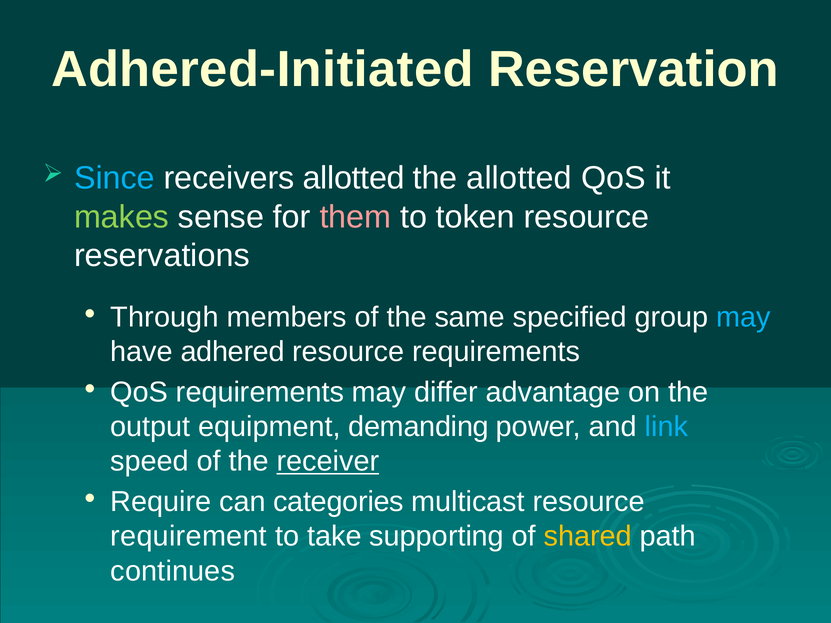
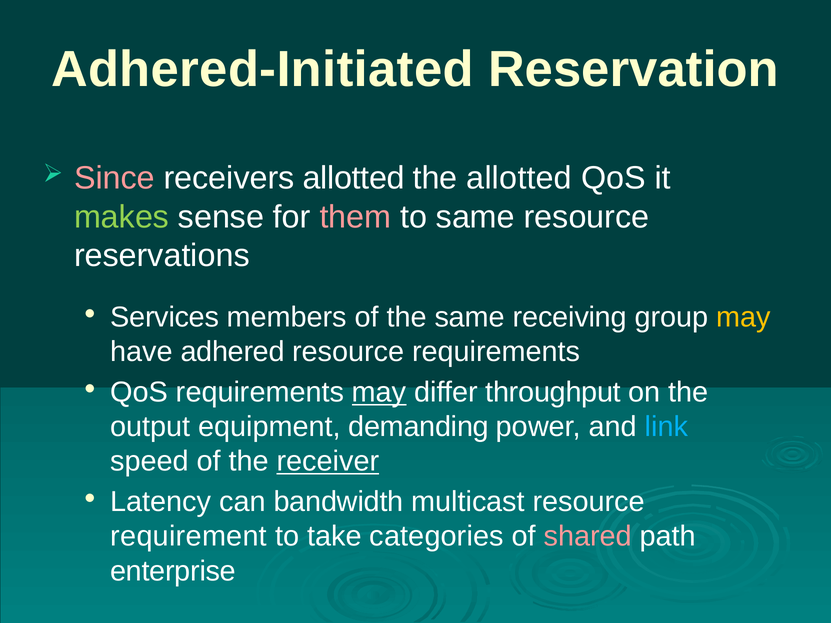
Since colour: light blue -> pink
to token: token -> same
Through: Through -> Services
specified: specified -> receiving
may at (743, 317) colour: light blue -> yellow
may at (379, 392) underline: none -> present
advantage: advantage -> throughput
Require: Require -> Latency
categories: categories -> bandwidth
supporting: supporting -> categories
shared colour: yellow -> pink
continues: continues -> enterprise
